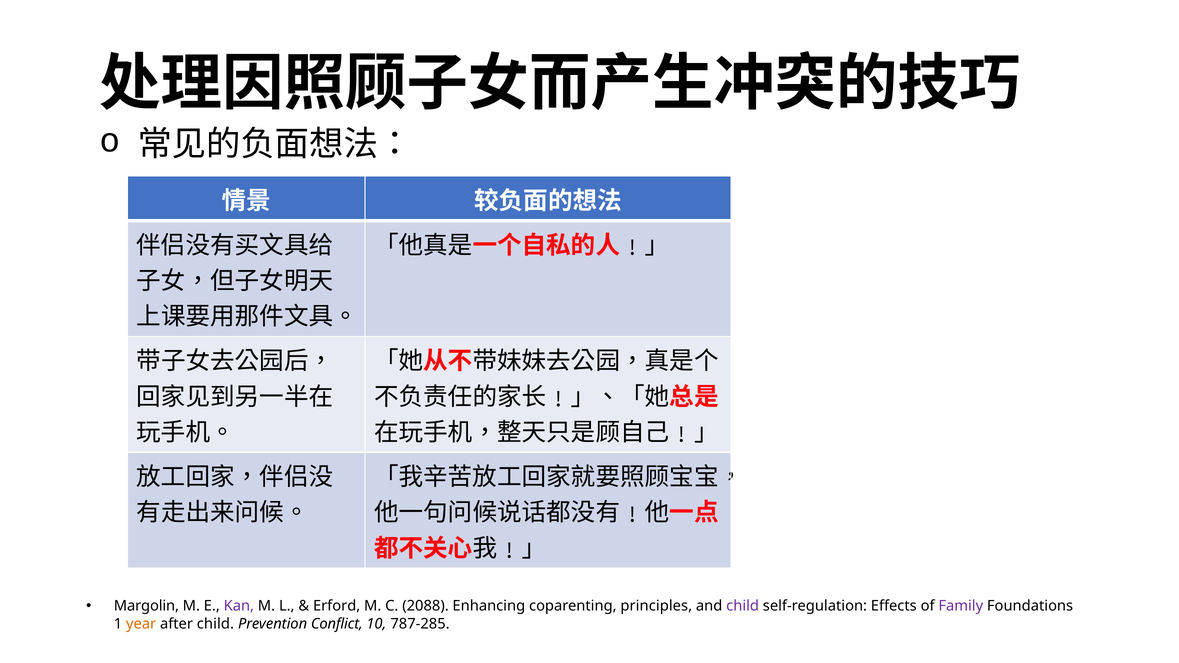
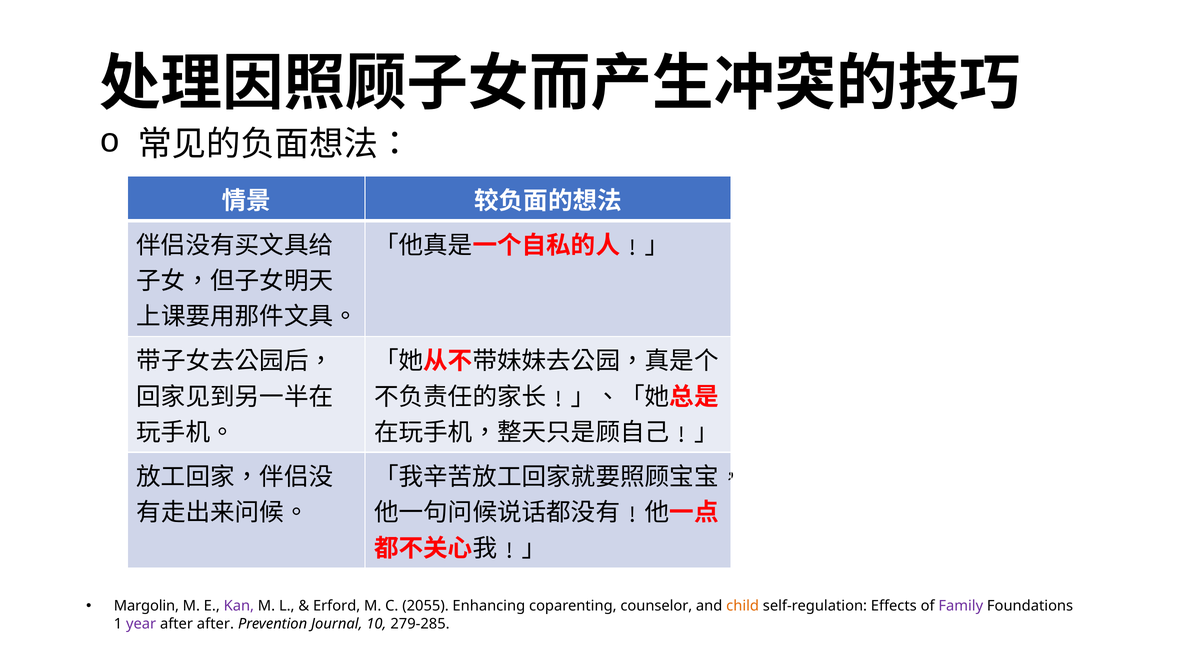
2088: 2088 -> 2055
principles: principles -> counselor
child at (743, 606) colour: purple -> orange
year colour: orange -> purple
after child: child -> after
Conflict: Conflict -> Journal
787-285: 787-285 -> 279-285
